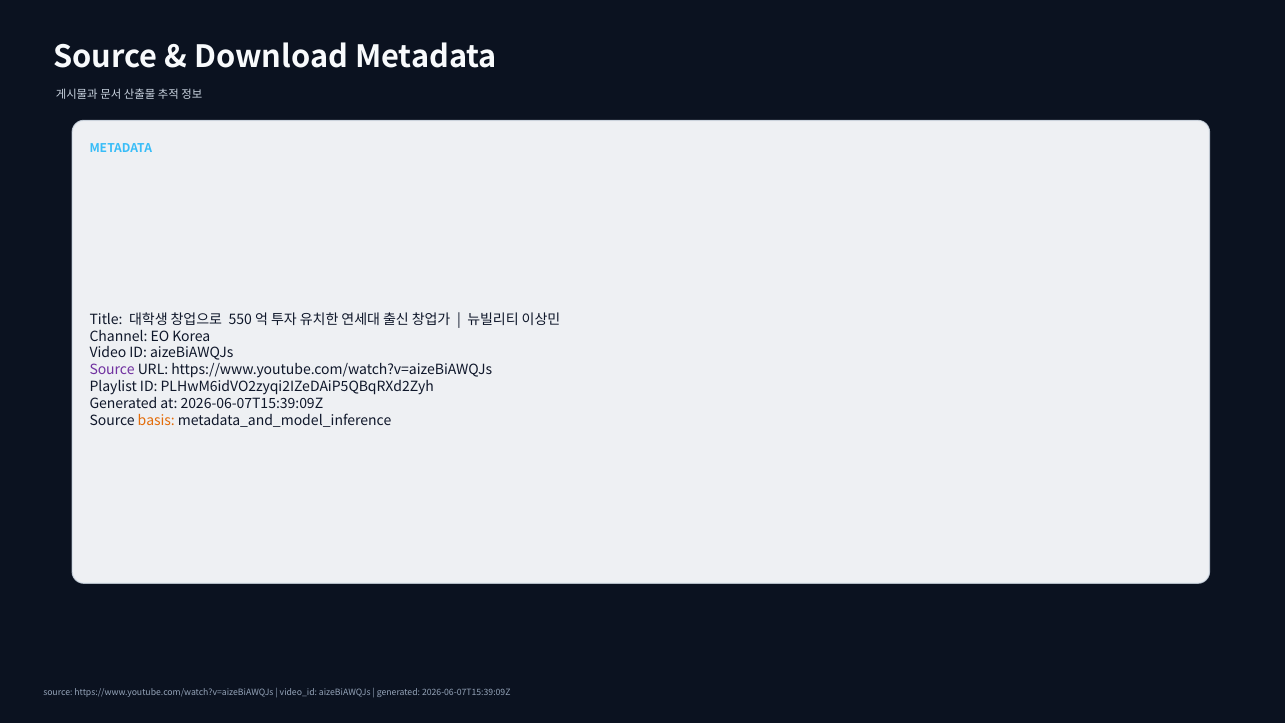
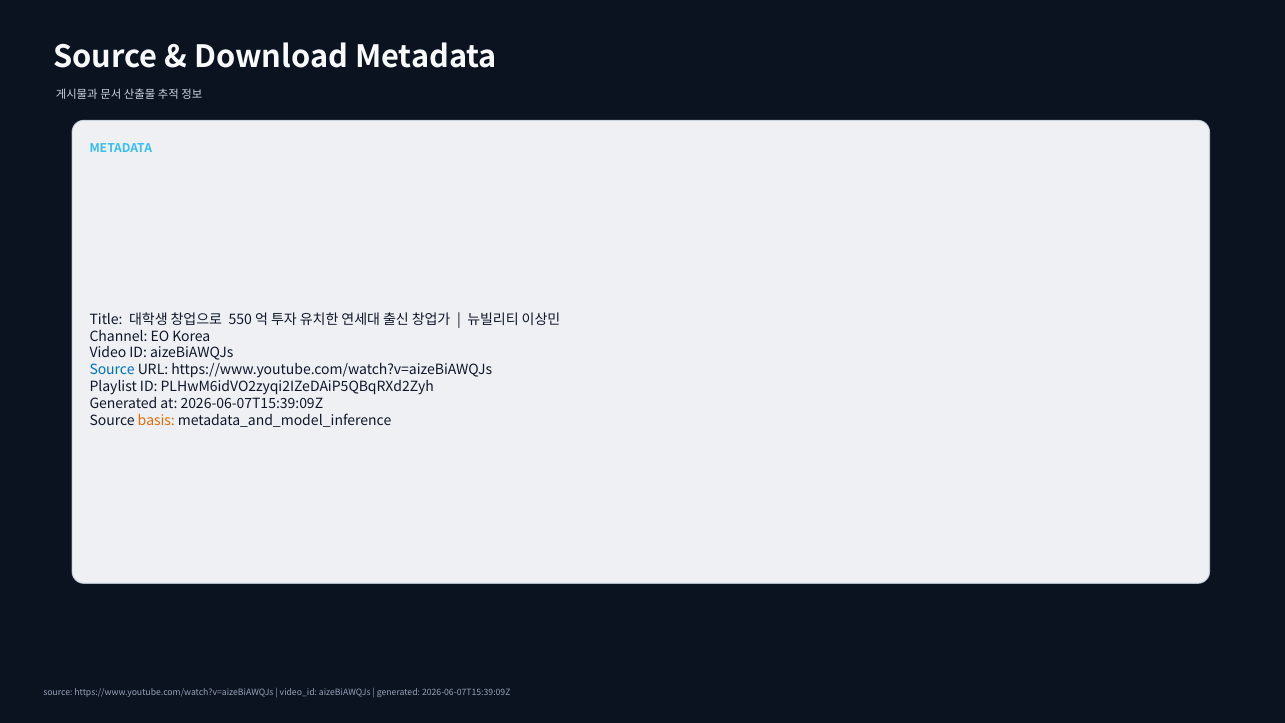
Source at (112, 370) colour: purple -> blue
